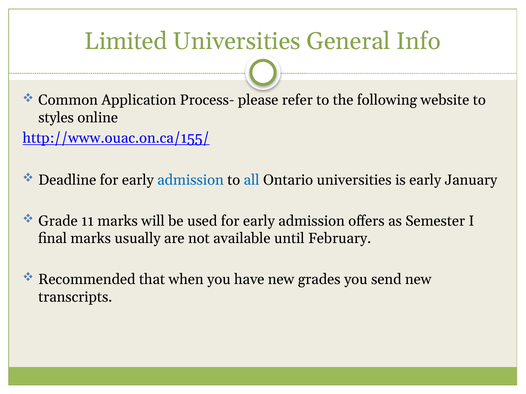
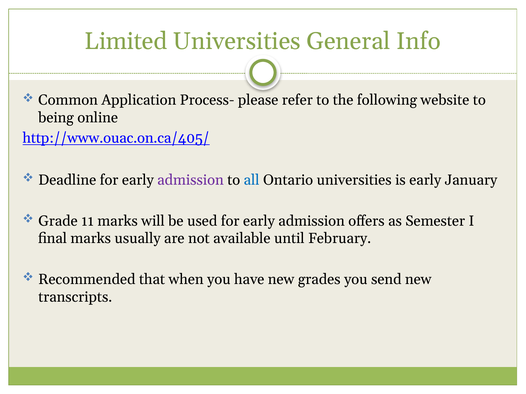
styles: styles -> being
http://www.ouac.on.ca/155/: http://www.ouac.on.ca/155/ -> http://www.ouac.on.ca/405/
admission at (190, 180) colour: blue -> purple
